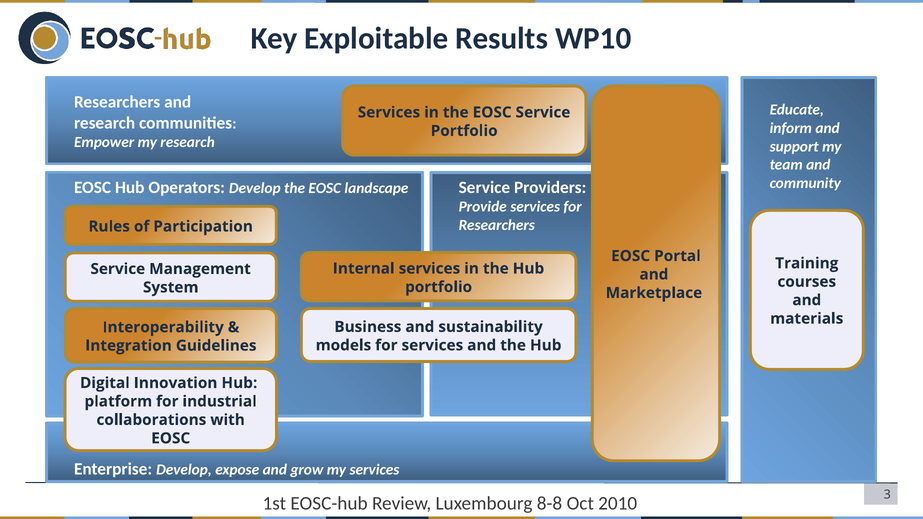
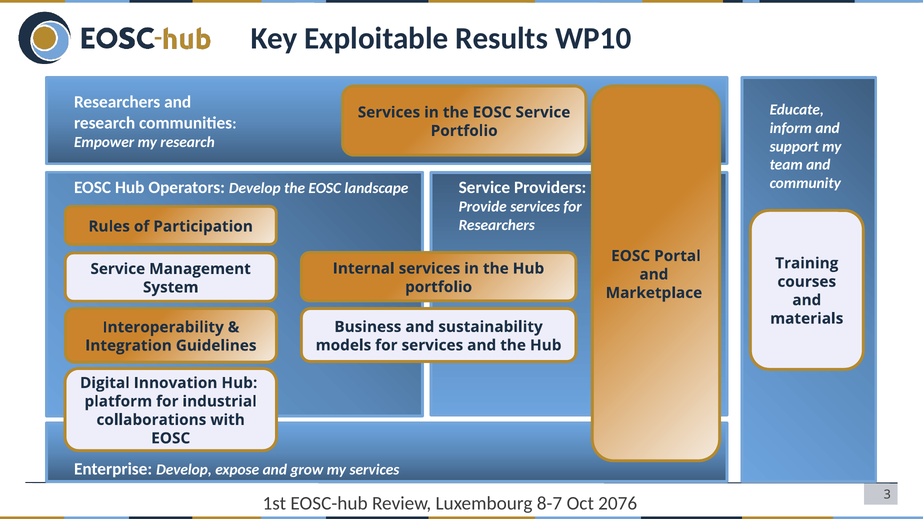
8-8: 8-8 -> 8-7
2010: 2010 -> 2076
